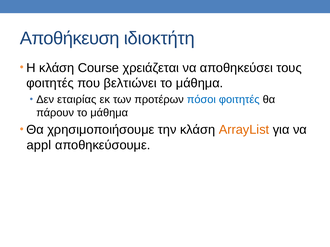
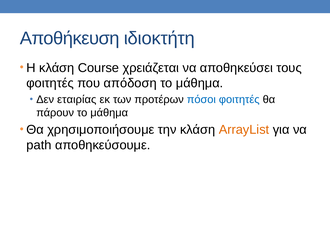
βελτιώνει: βελτιώνει -> απόδοση
appl: appl -> path
